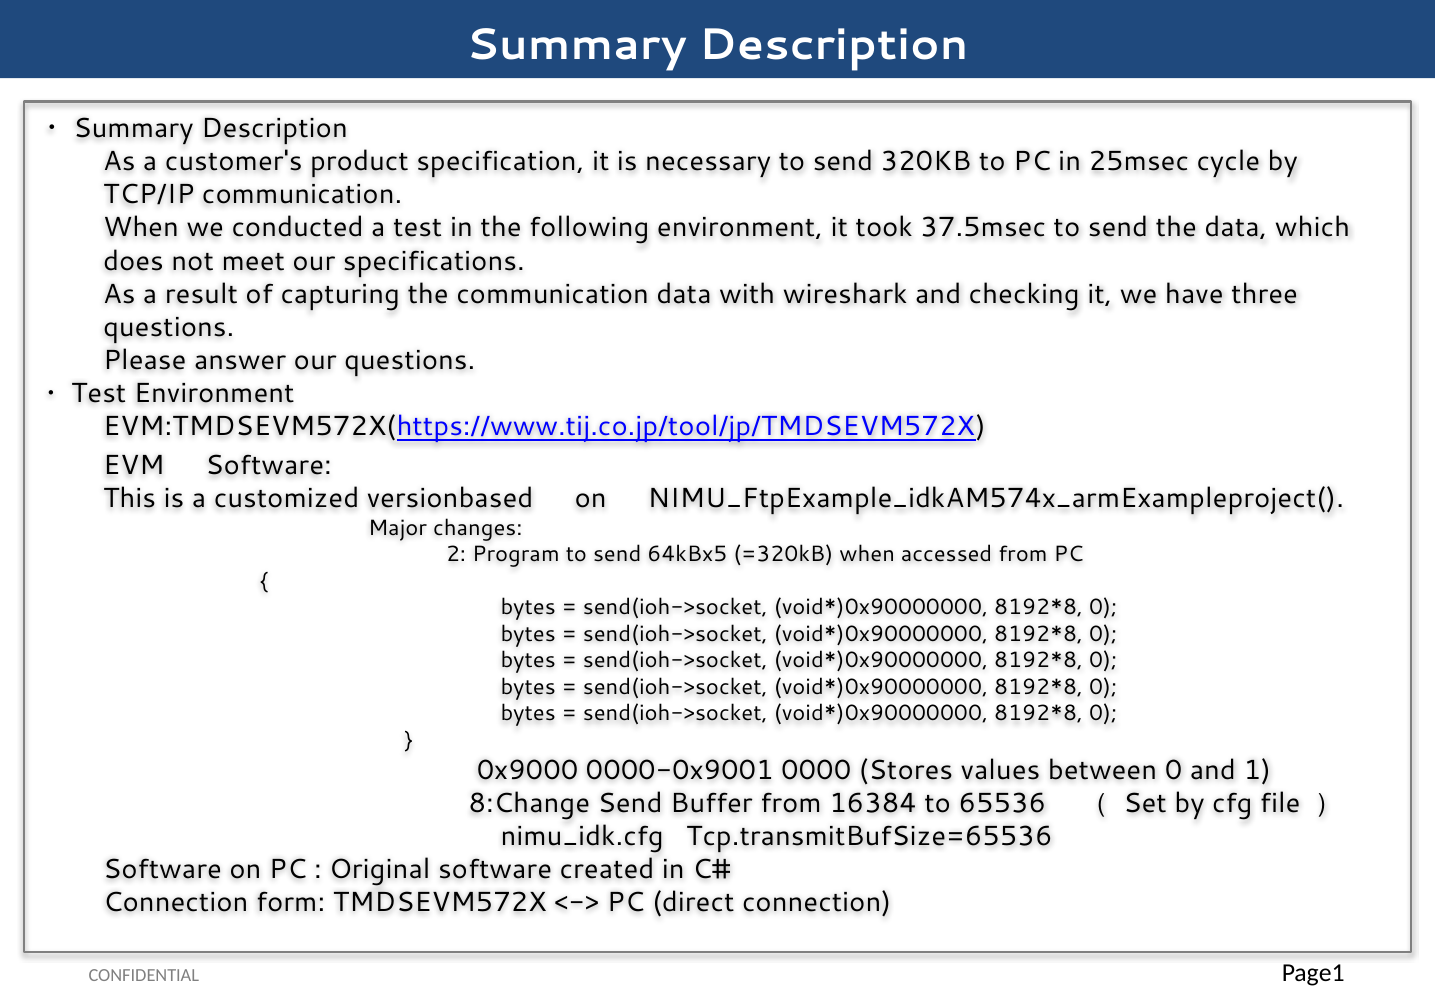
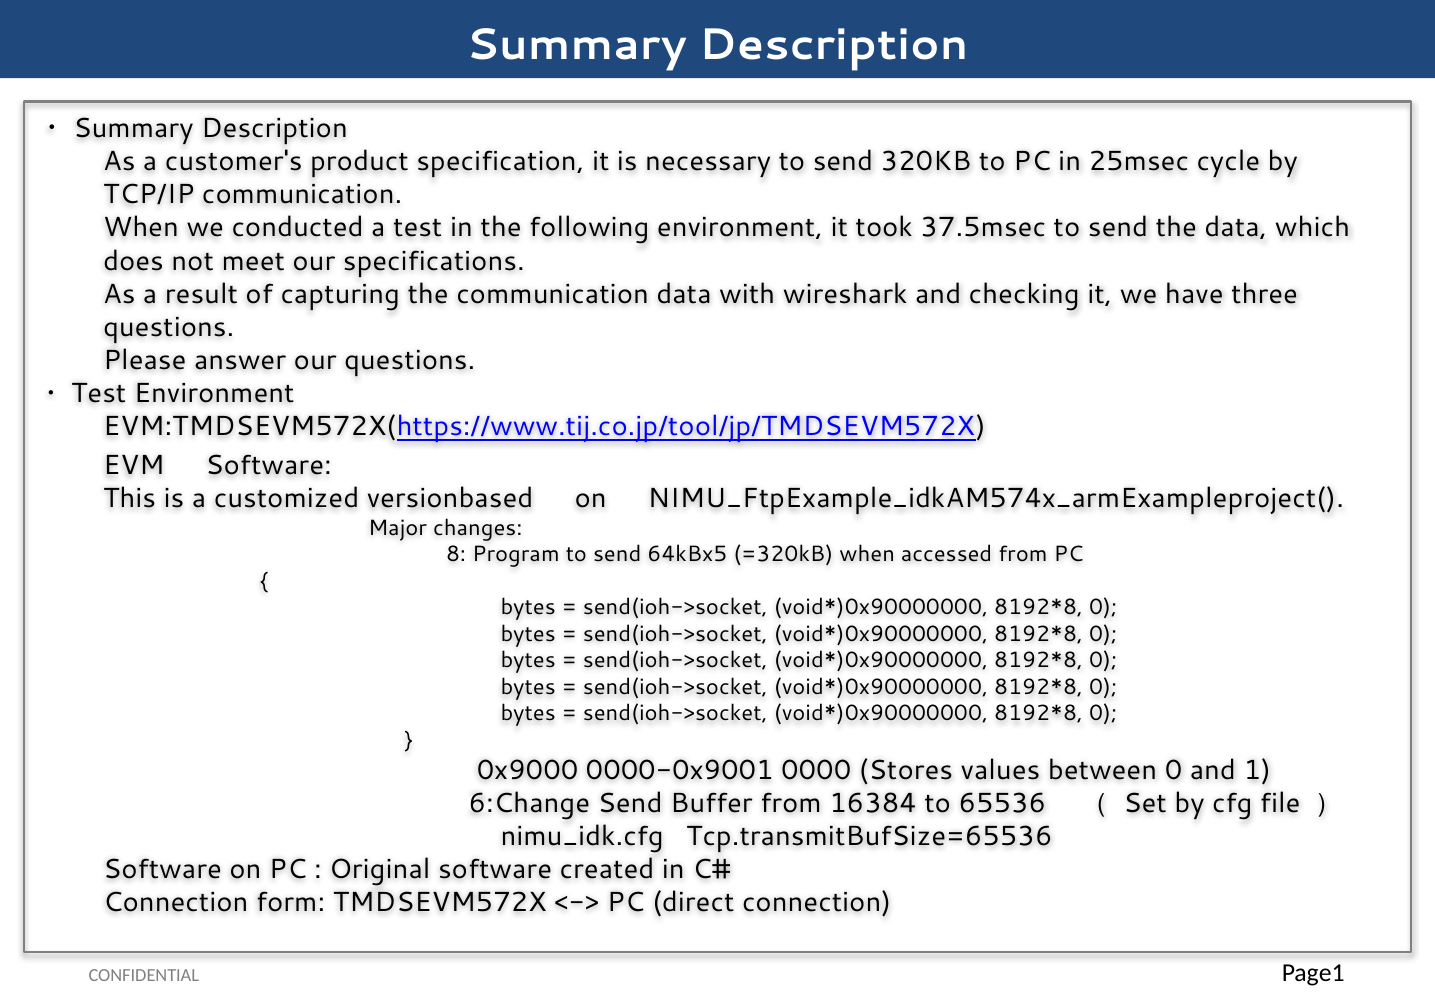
2: 2 -> 8
8:Change: 8:Change -> 6:Change
